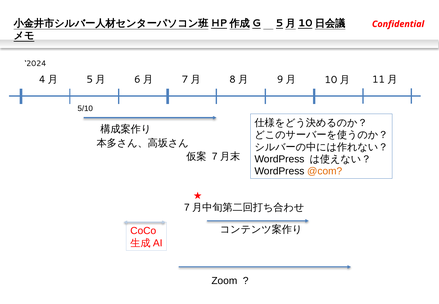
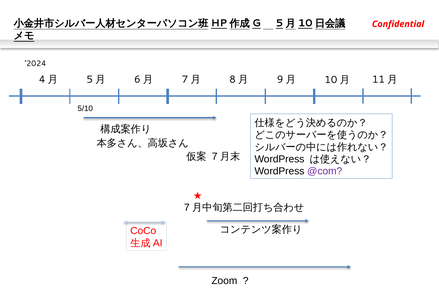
@com colour: orange -> purple
